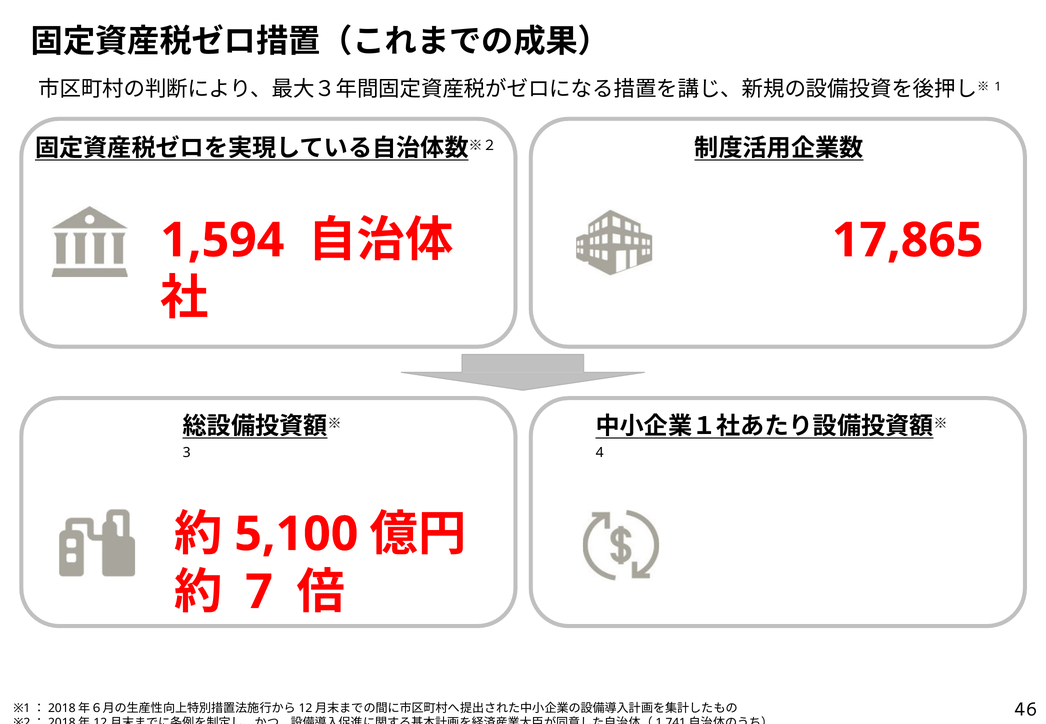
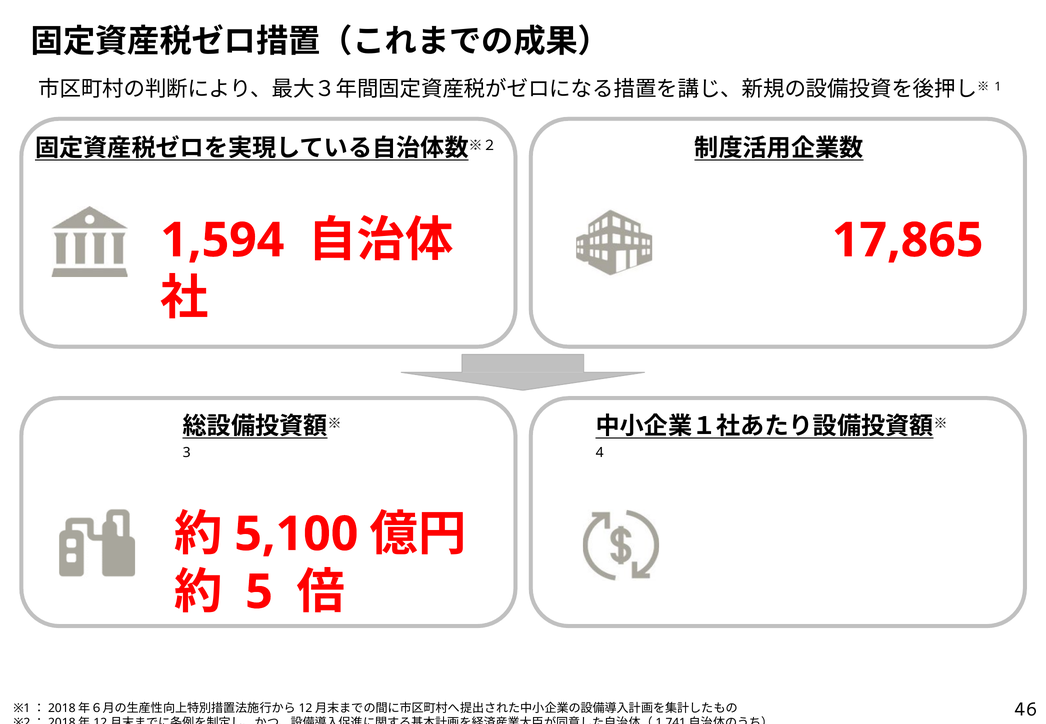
7: 7 -> 5
